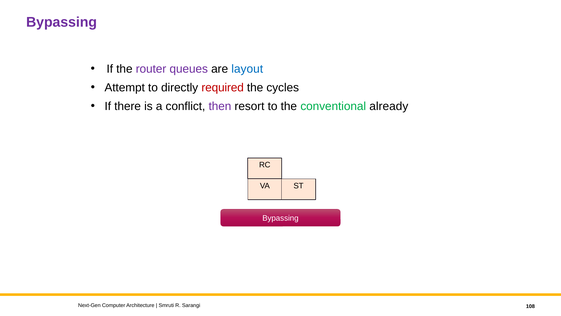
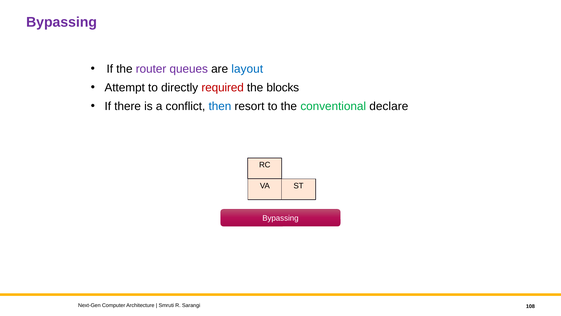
cycles: cycles -> blocks
then colour: purple -> blue
already: already -> declare
